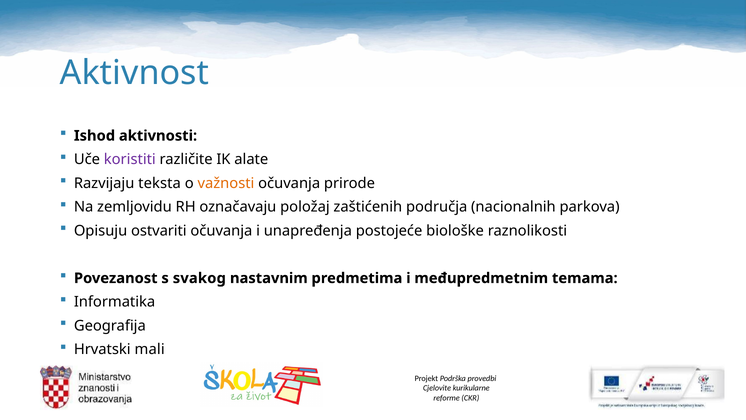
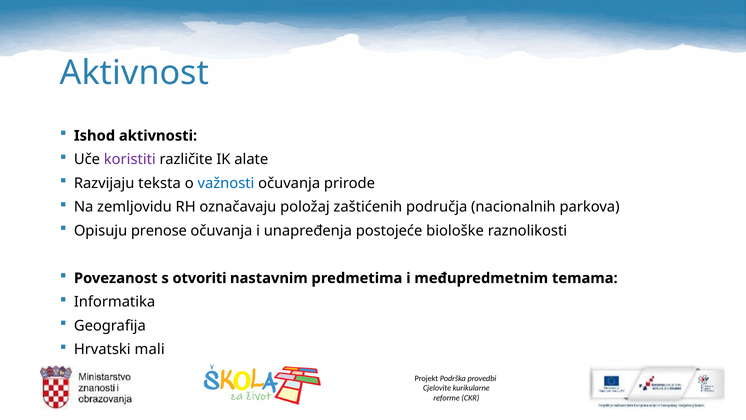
važnosti colour: orange -> blue
ostvariti: ostvariti -> prenose
svakog: svakog -> otvoriti
